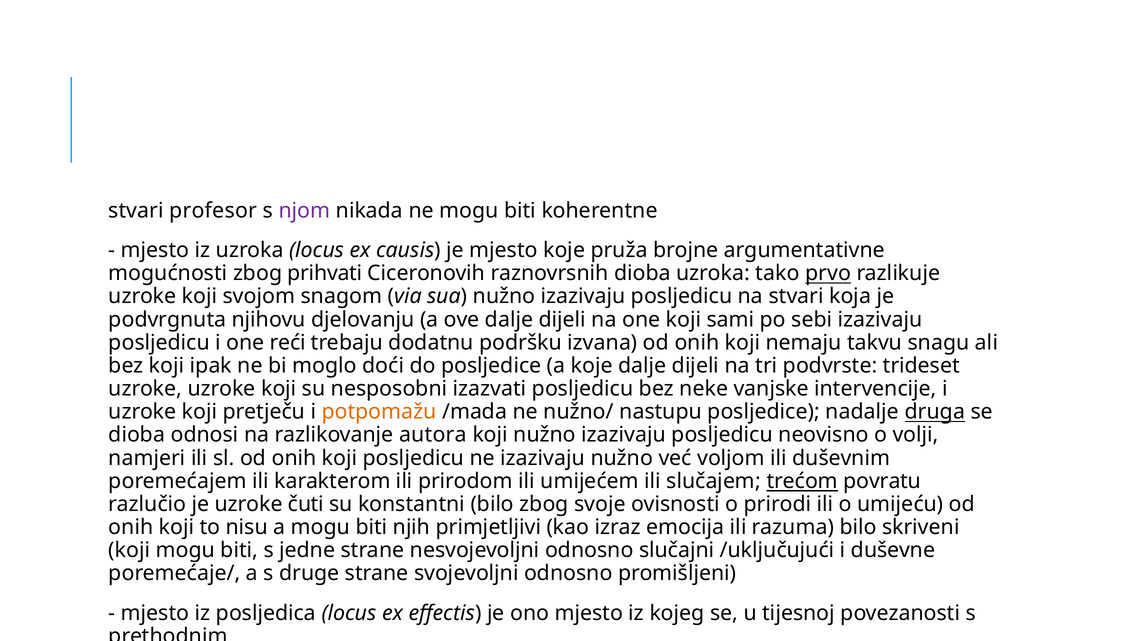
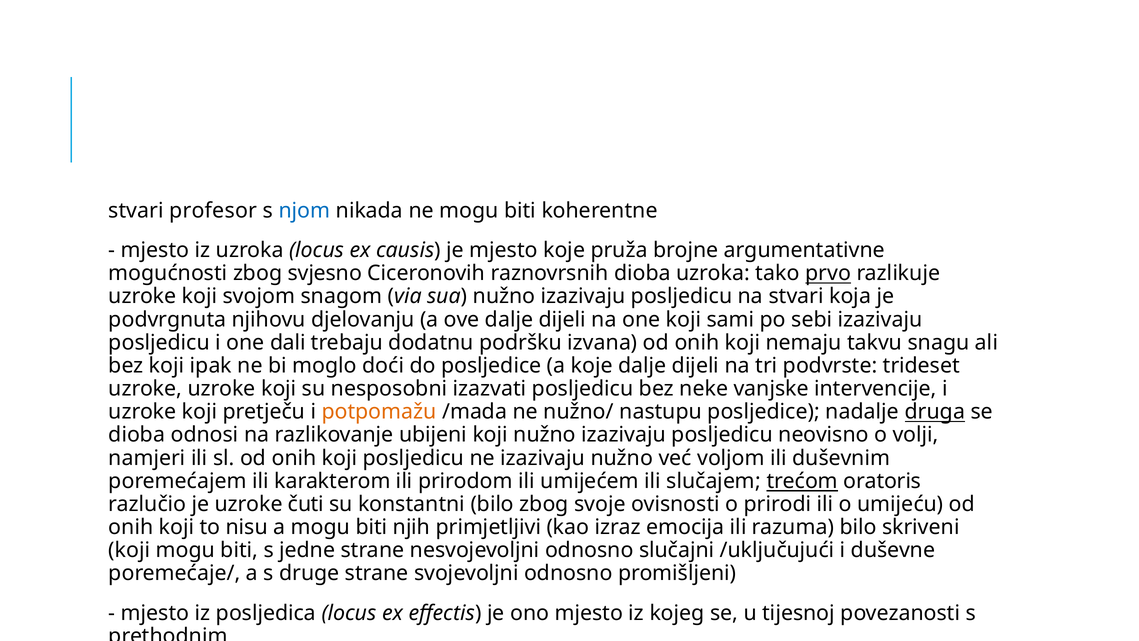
njom colour: purple -> blue
prihvati: prihvati -> svjesno
reći: reći -> dali
autora: autora -> ubijeni
povratu: povratu -> oratoris
